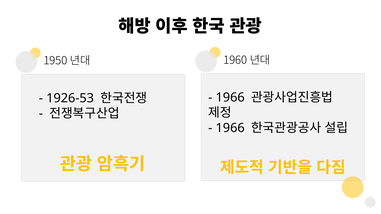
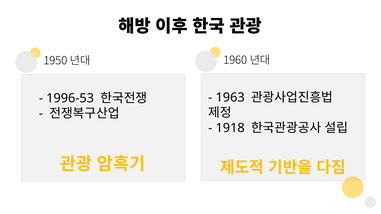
1966 at (230, 98): 1966 -> 1963
1926-53: 1926-53 -> 1996-53
1966 at (230, 128): 1966 -> 1918
